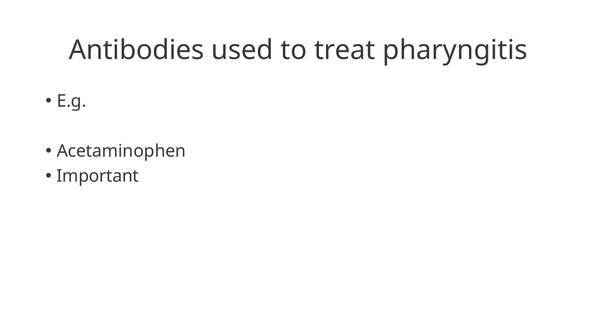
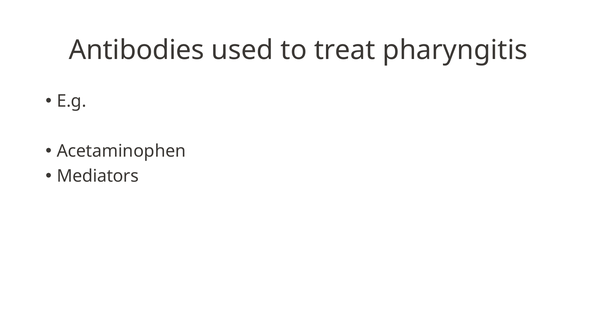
Important: Important -> Mediators
